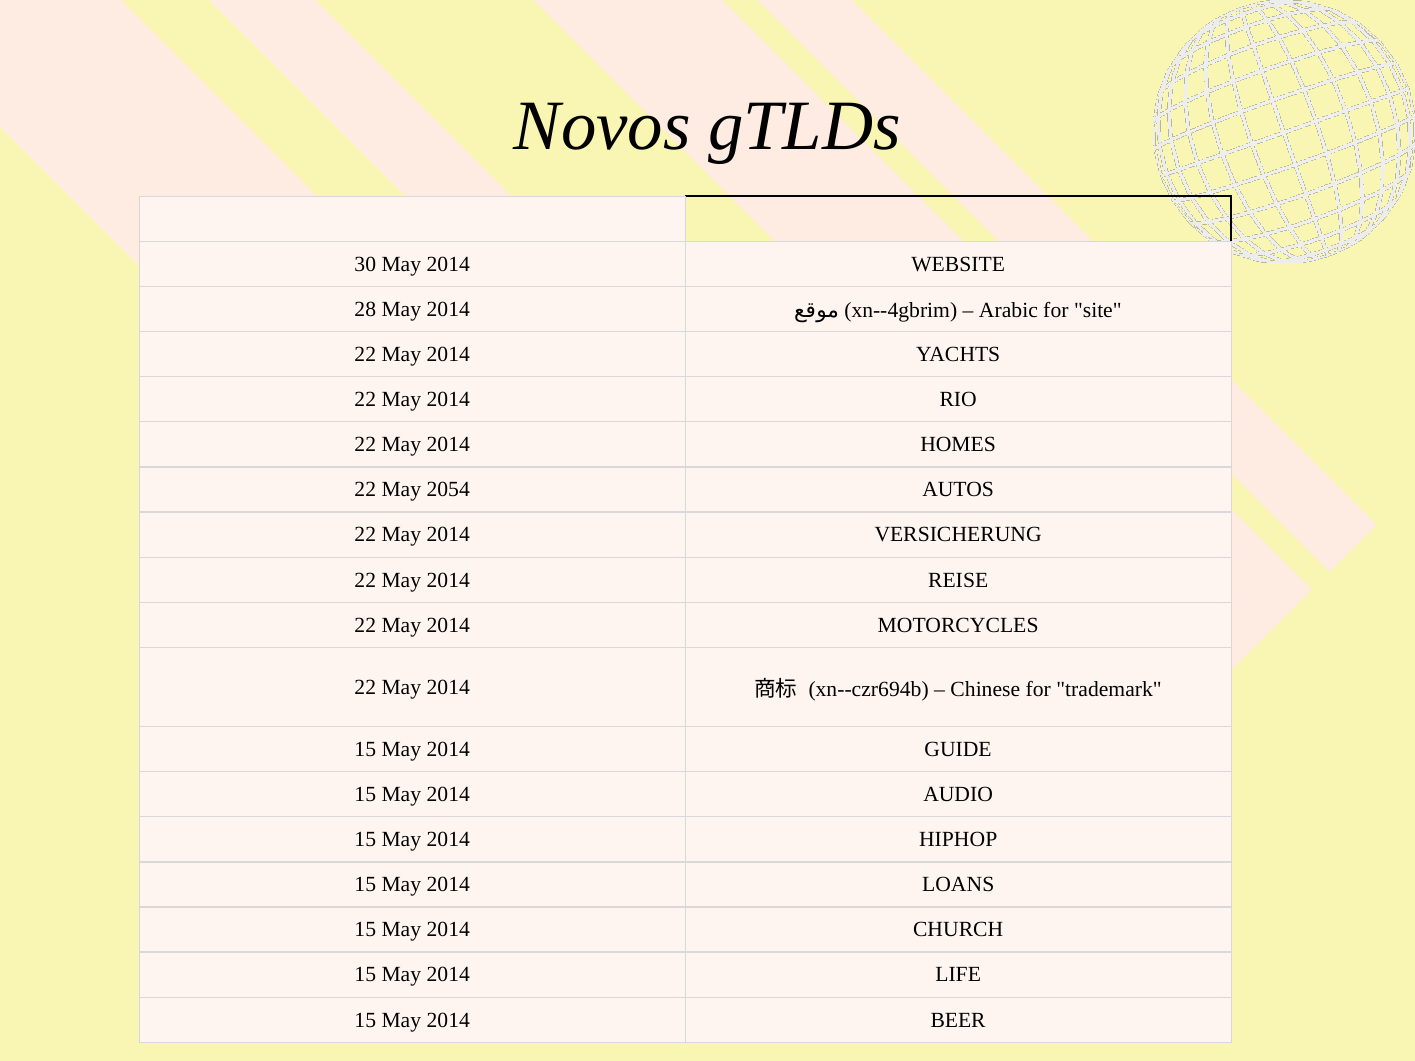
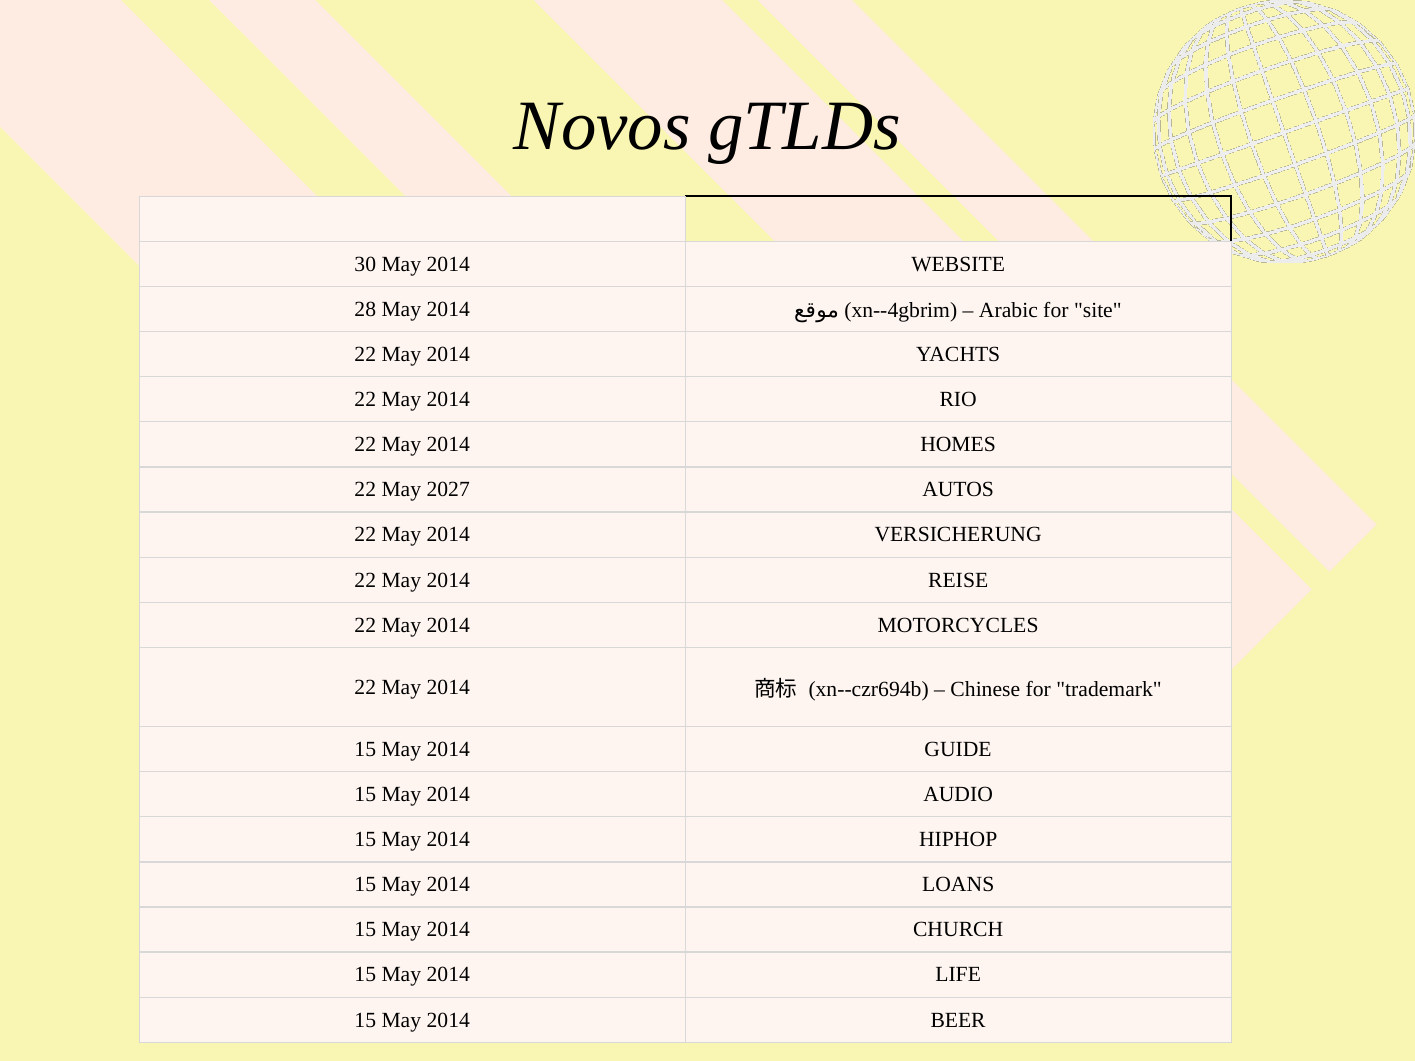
2054: 2054 -> 2027
